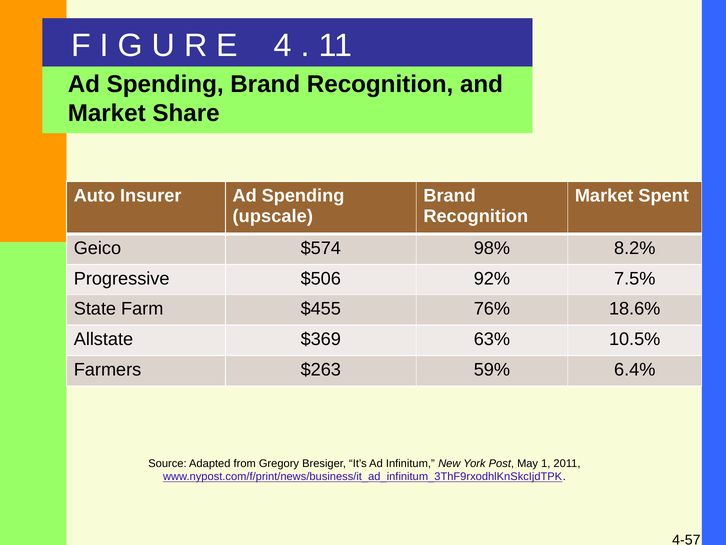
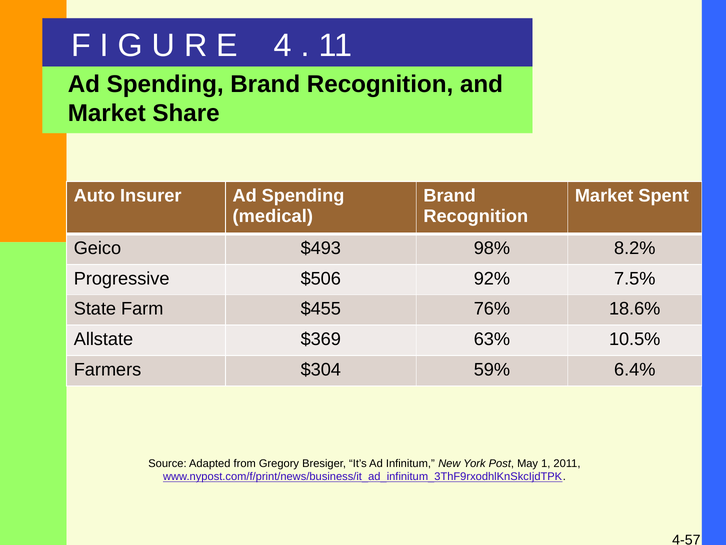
upscale: upscale -> medical
$574: $574 -> $493
$263: $263 -> $304
